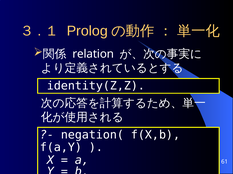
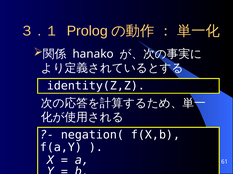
relation: relation -> hanako
